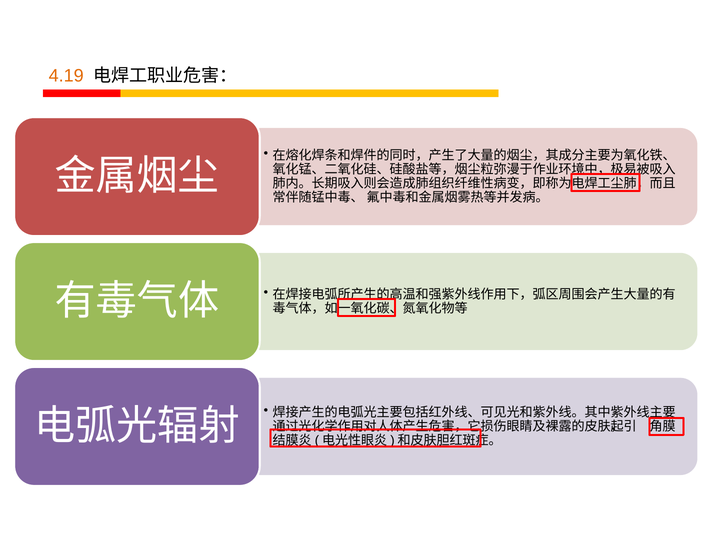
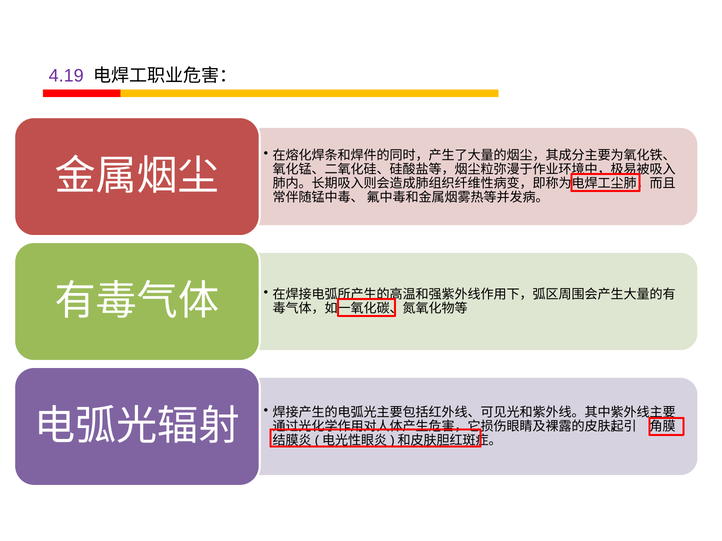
4.19 colour: orange -> purple
